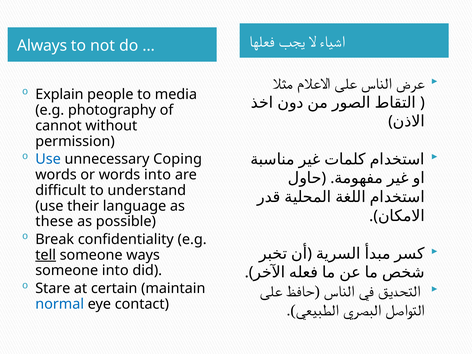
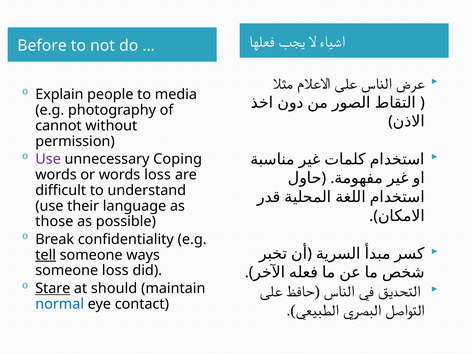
Always: Always -> Before
Use colour: blue -> purple
words into: into -> loss
these: these -> those
someone into: into -> loss
Stare underline: none -> present
certain: certain -> should
